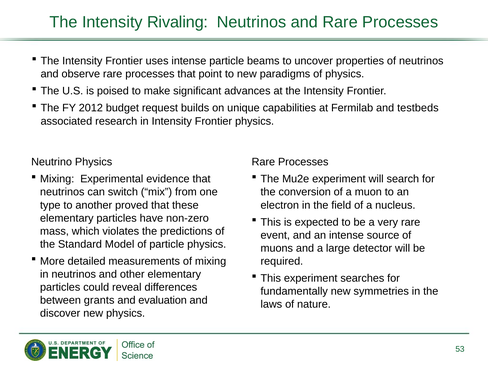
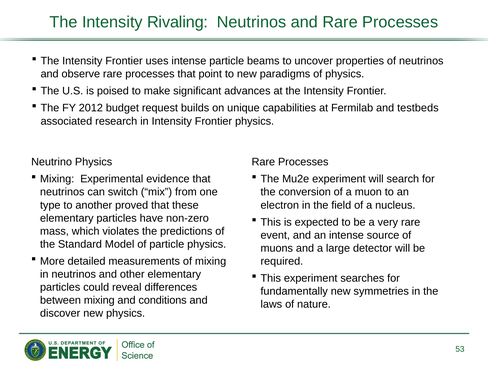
between grants: grants -> mixing
evaluation: evaluation -> conditions
